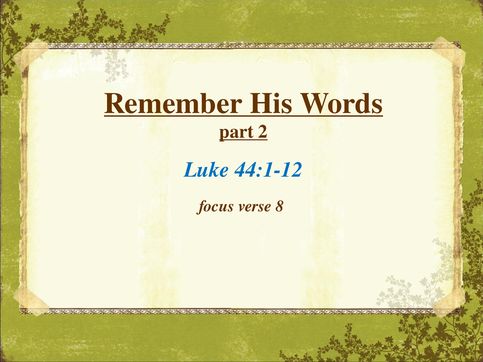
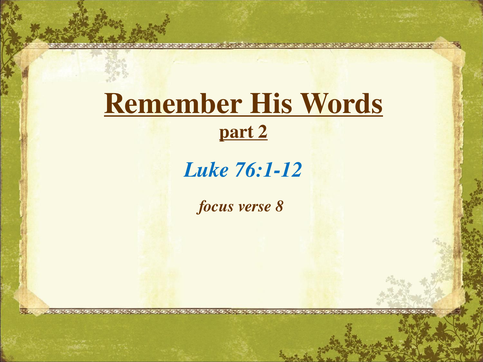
44:1-12: 44:1-12 -> 76:1-12
